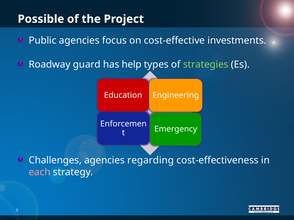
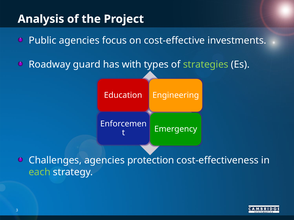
Possible: Possible -> Analysis
help: help -> with
regarding: regarding -> protection
each colour: pink -> light green
